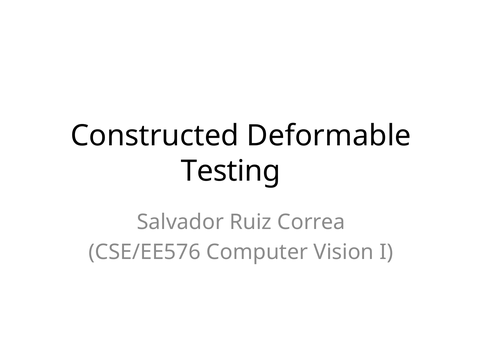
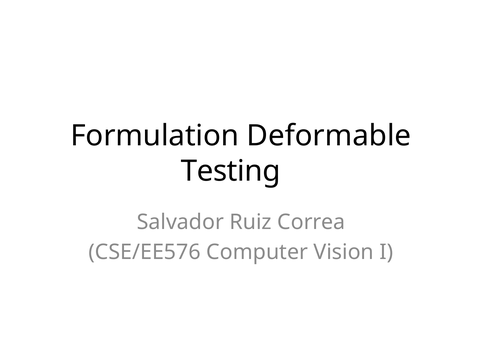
Constructed: Constructed -> Formulation
